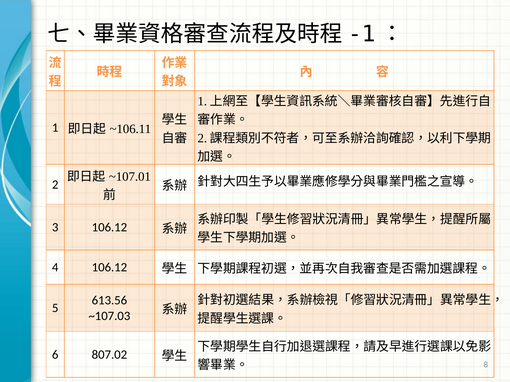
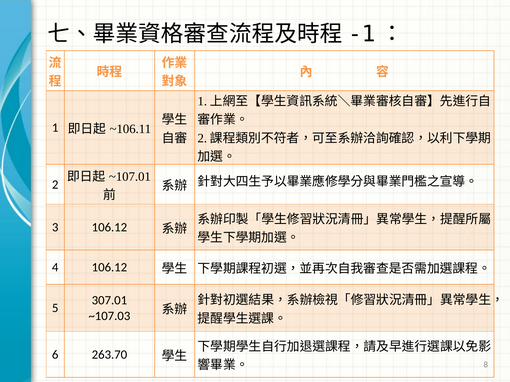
613.56: 613.56 -> 307.01
807.02: 807.02 -> 263.70
